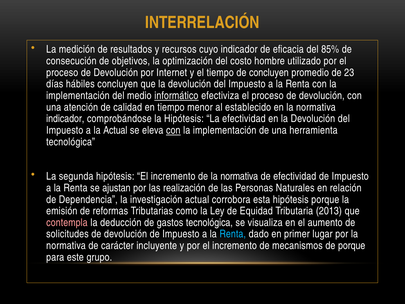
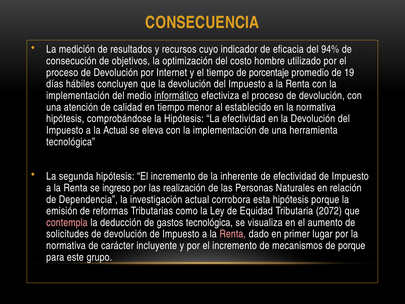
INTERRELACIÓN: INTERRELACIÓN -> CONSECUENCIA
85%: 85% -> 94%
de concluyen: concluyen -> porcentaje
23: 23 -> 19
indicador at (65, 119): indicador -> hipótesis
con at (173, 130) underline: present -> none
de la normativa: normativa -> inherente
ajustan: ajustan -> ingreso
2013: 2013 -> 2072
Renta at (233, 234) colour: light blue -> pink
